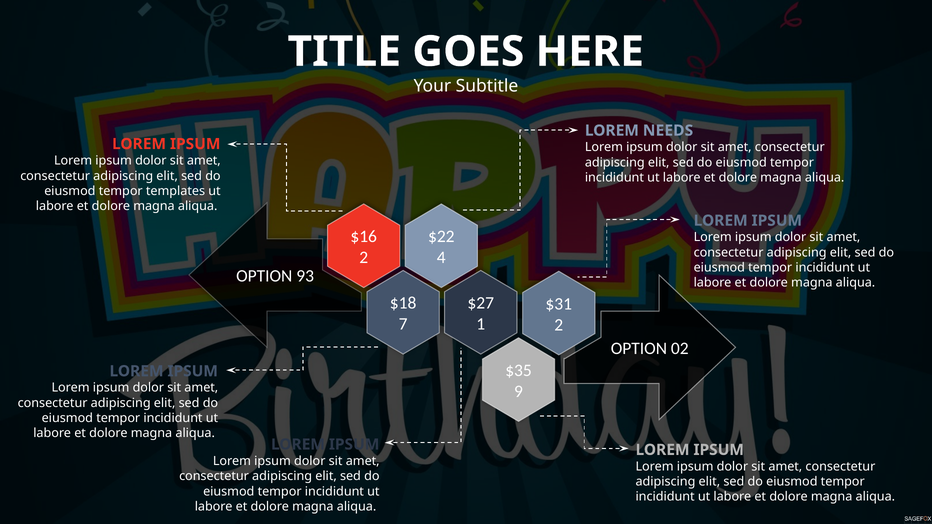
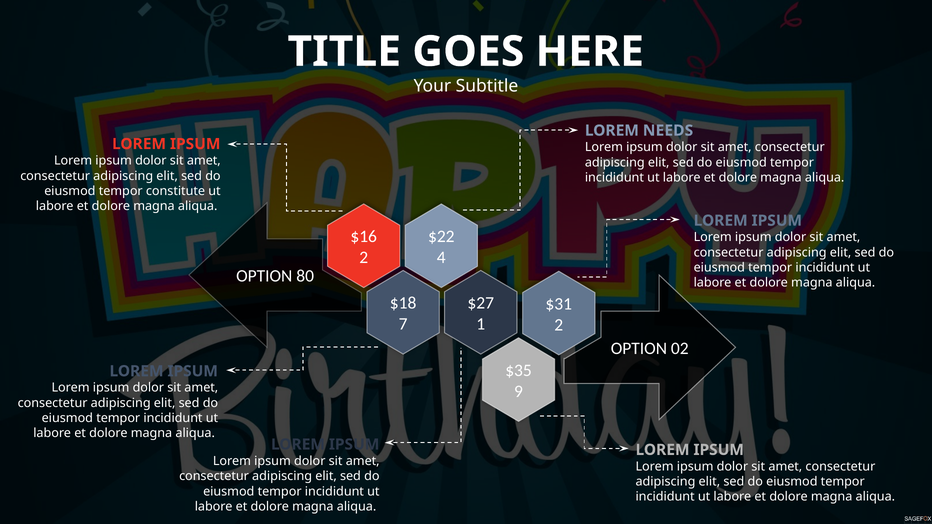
templates: templates -> constitute
93: 93 -> 80
